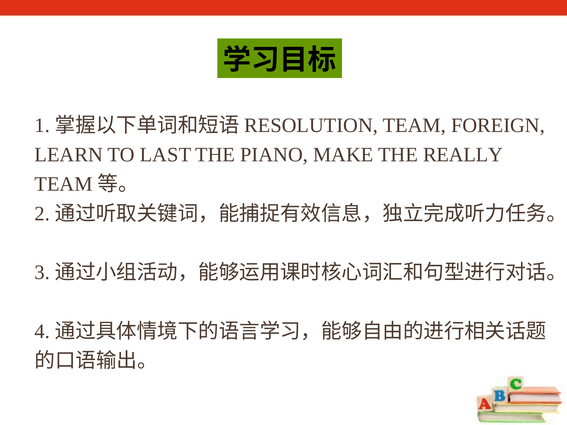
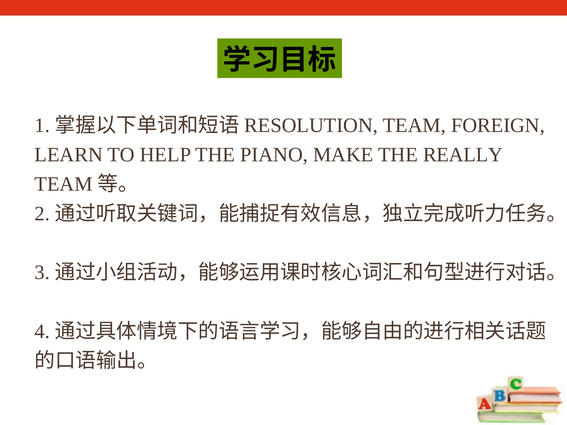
LAST: LAST -> HELP
